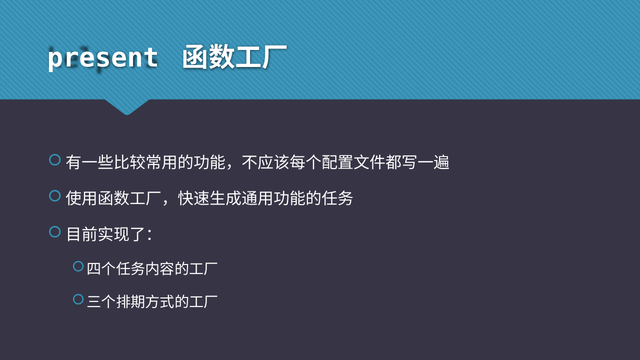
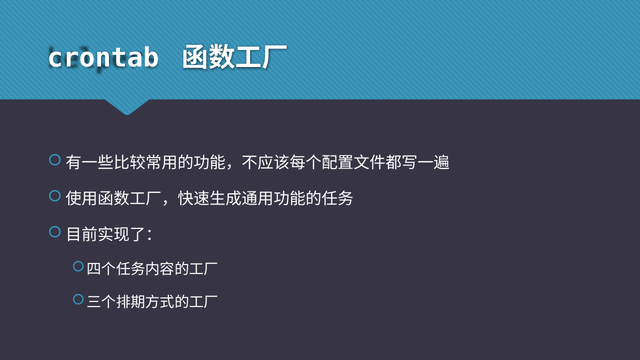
present: present -> crontab
